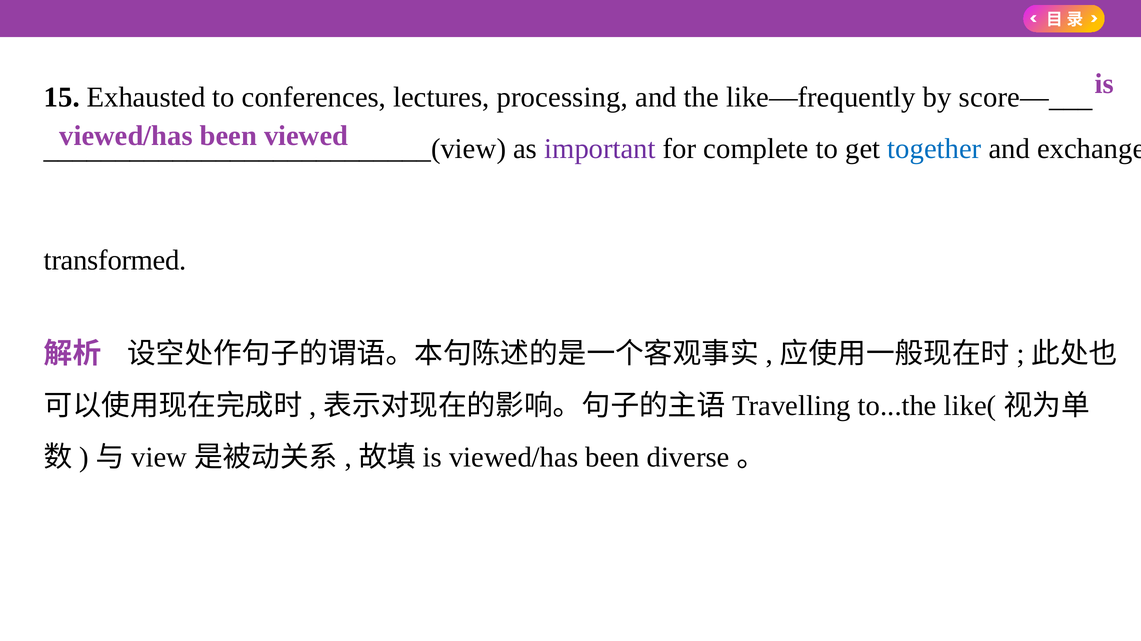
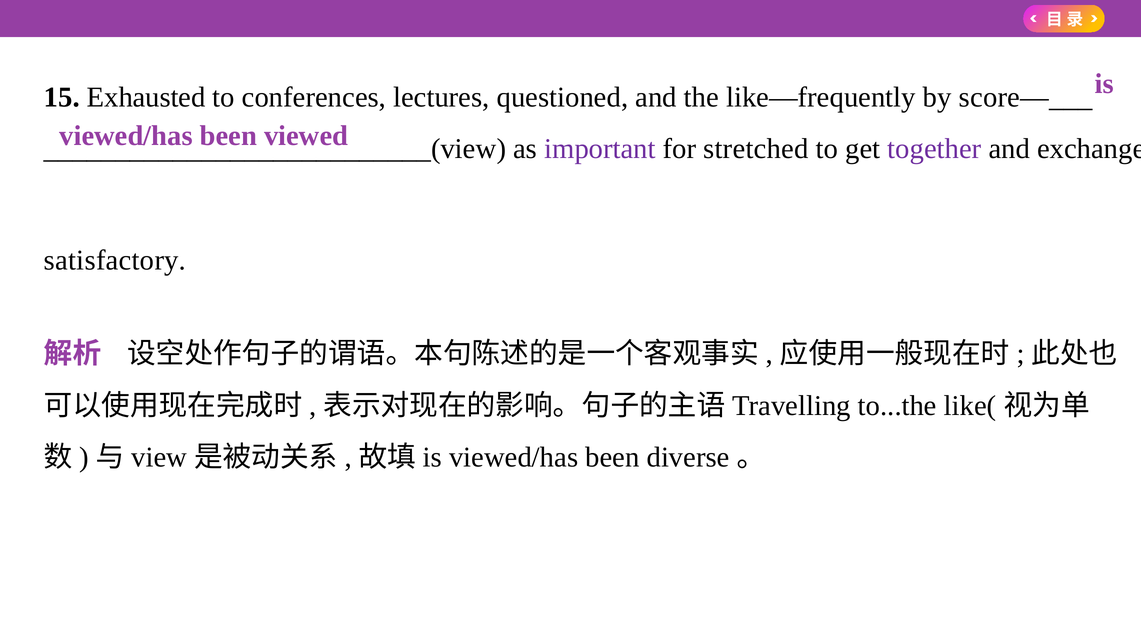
processing: processing -> questioned
complete: complete -> stretched
together colour: blue -> purple
transformed: transformed -> satisfactory
